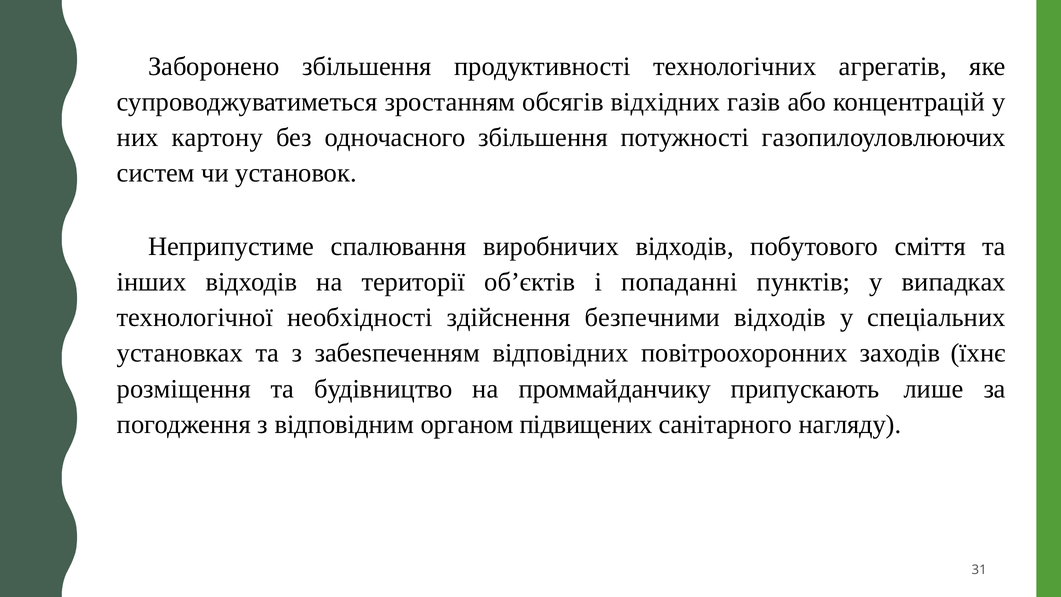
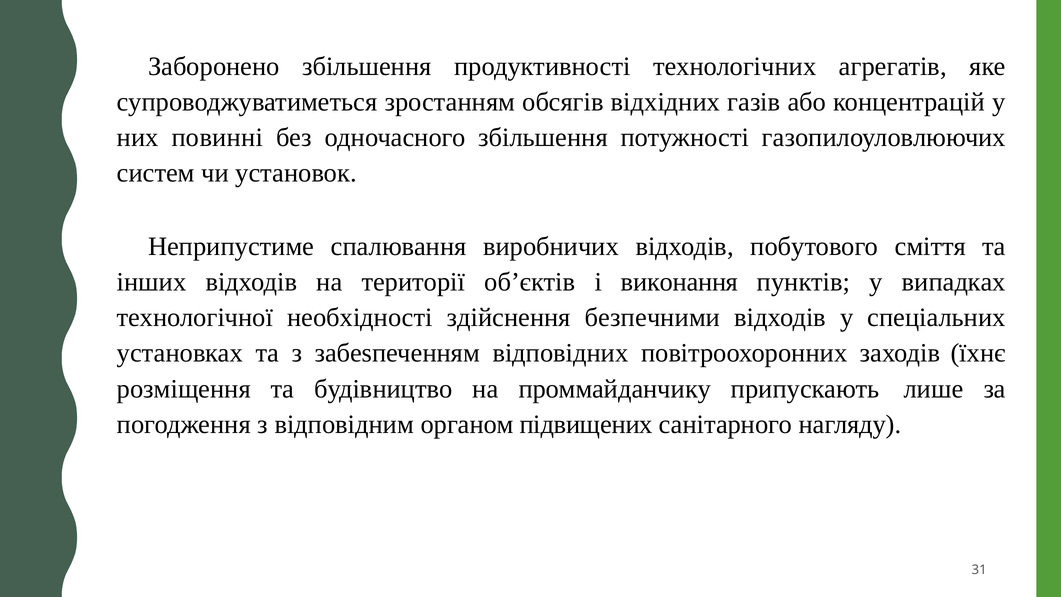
картону: картону -> повинні
попаданні: попаданні -> виконання
